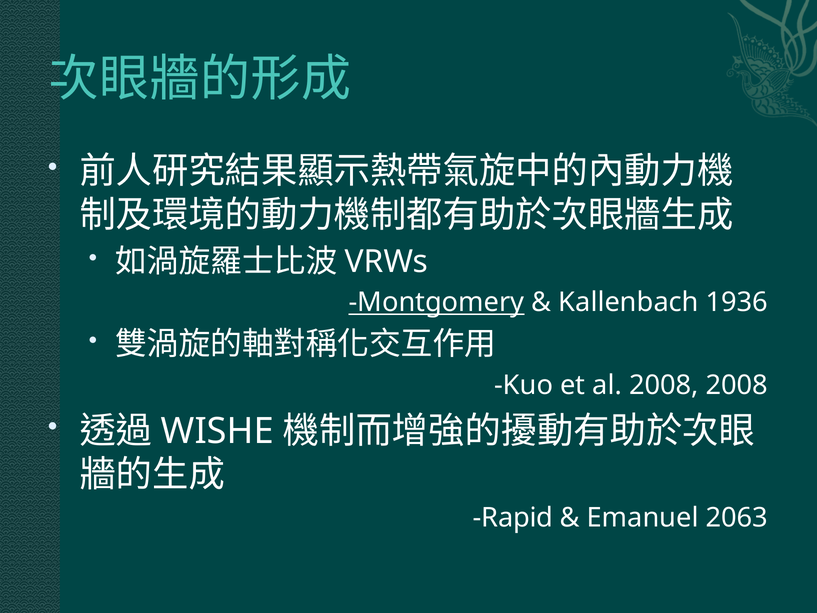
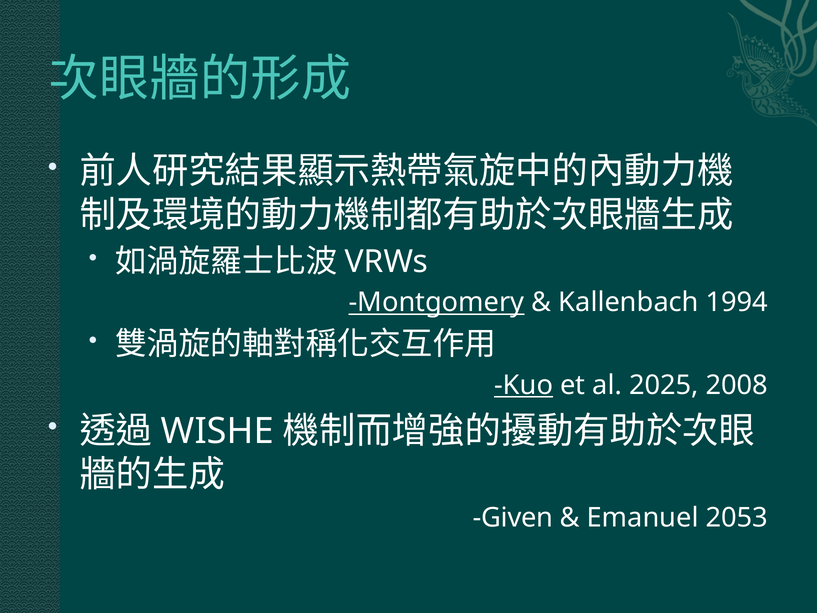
1936: 1936 -> 1994
Kuo underline: none -> present
al 2008: 2008 -> 2025
Rapid: Rapid -> Given
2063: 2063 -> 2053
